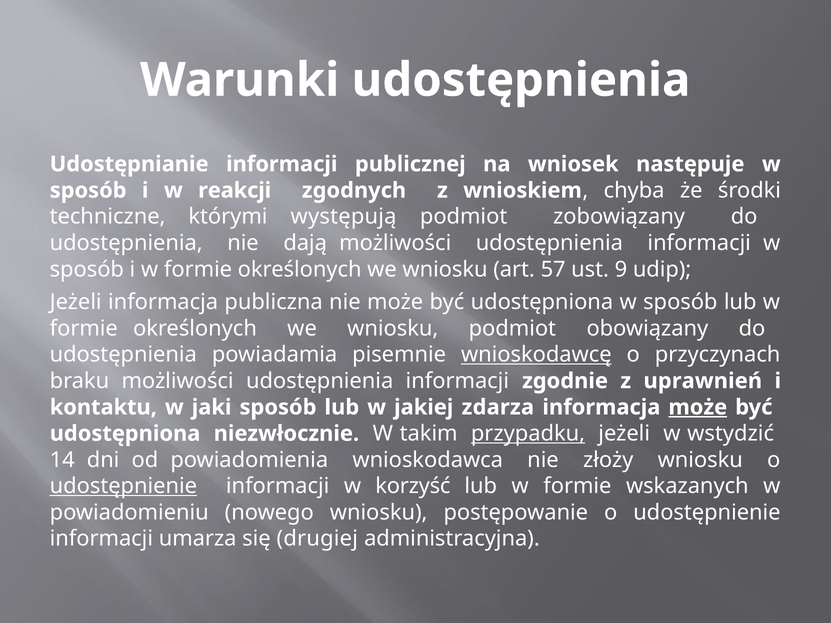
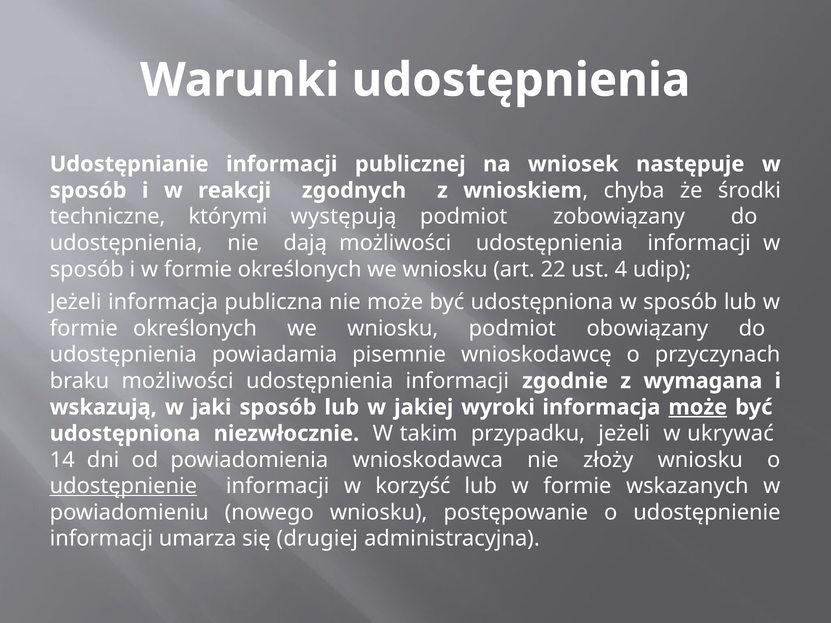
57: 57 -> 22
9: 9 -> 4
wnioskodawcę underline: present -> none
uprawnień: uprawnień -> wymagana
kontaktu: kontaktu -> wskazują
zdarza: zdarza -> wyroki
przypadku underline: present -> none
wstydzić: wstydzić -> ukrywać
